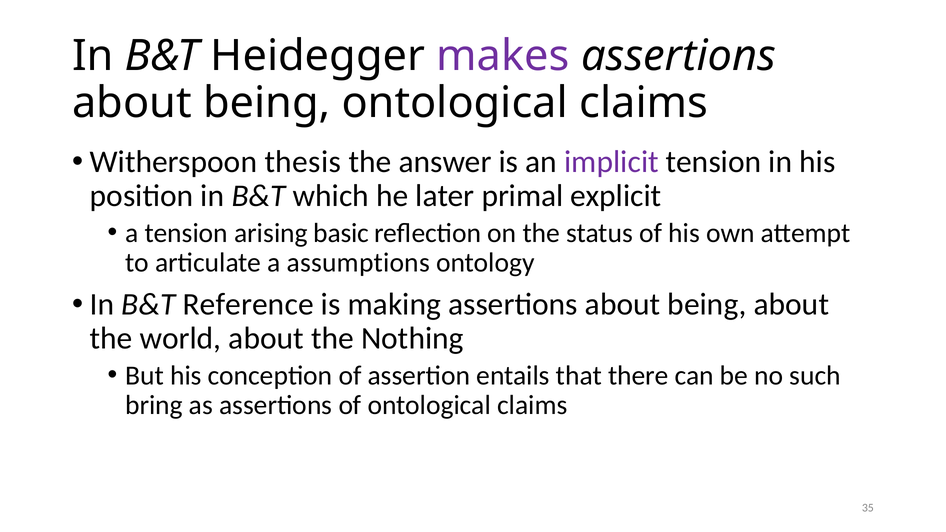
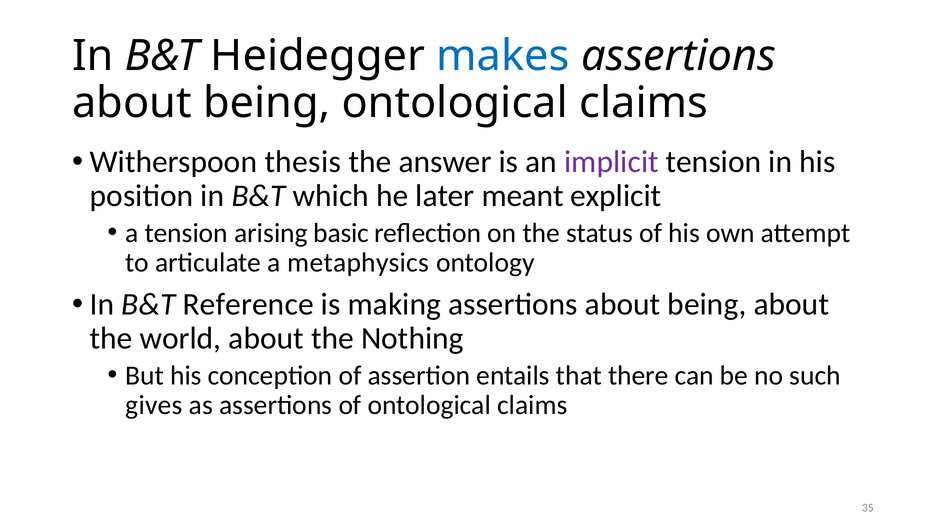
makes colour: purple -> blue
primal: primal -> meant
assumptions: assumptions -> metaphysics
bring: bring -> gives
